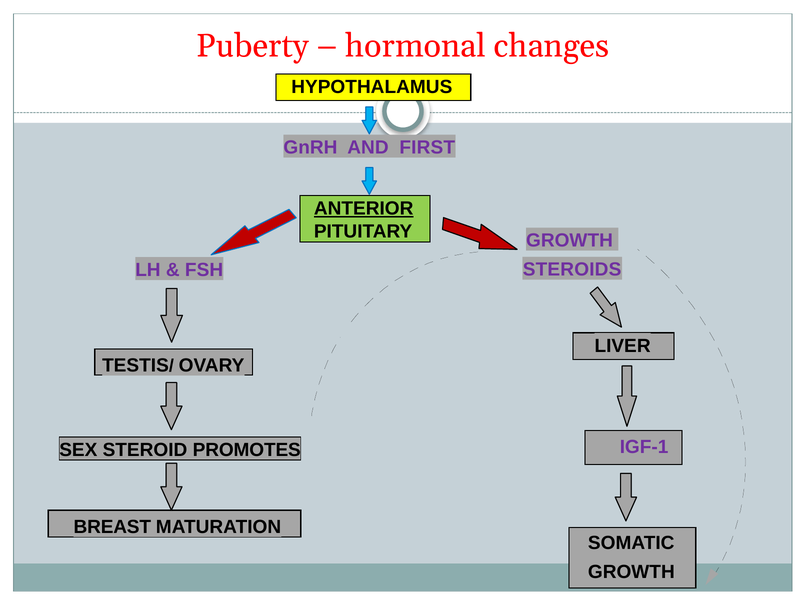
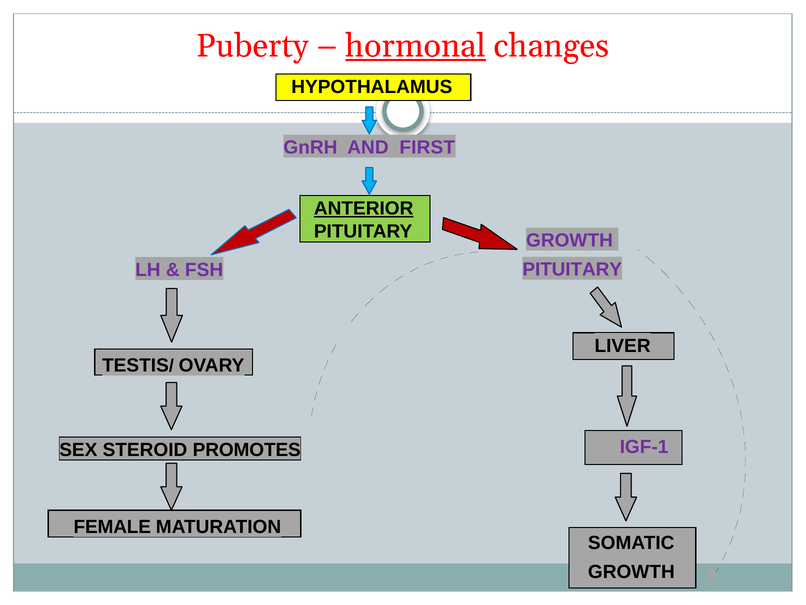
hormonal underline: none -> present
STEROIDS at (572, 269): STEROIDS -> PITUITARY
BREAST: BREAST -> FEMALE
